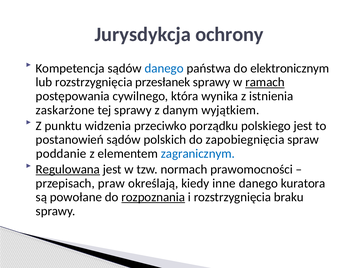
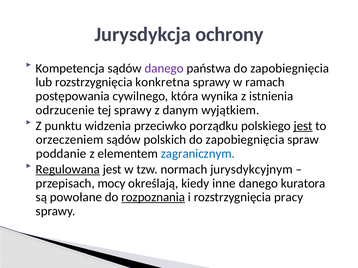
danego at (164, 68) colour: blue -> purple
państwa do elektronicznym: elektronicznym -> zapobiegnięcia
przesłanek: przesłanek -> konkretna
ramach underline: present -> none
zaskarżone: zaskarżone -> odrzucenie
jest at (303, 126) underline: none -> present
postanowień: postanowień -> orzeczeniem
prawomocności: prawomocności -> jurysdykcyjnym
praw: praw -> mocy
braku: braku -> pracy
